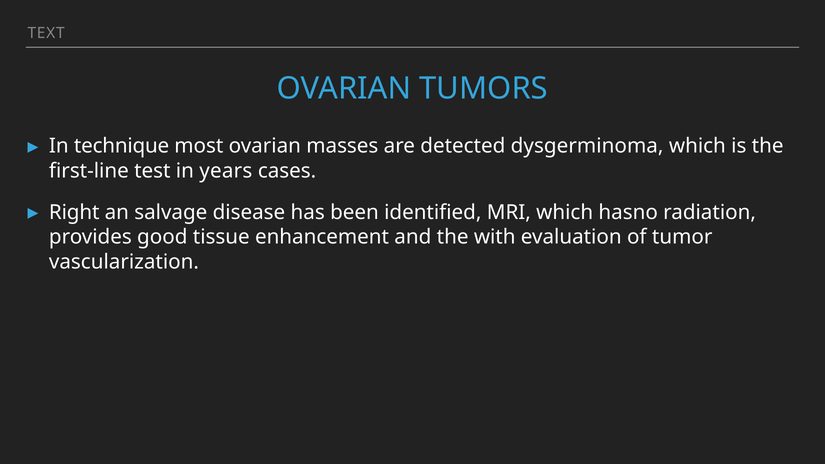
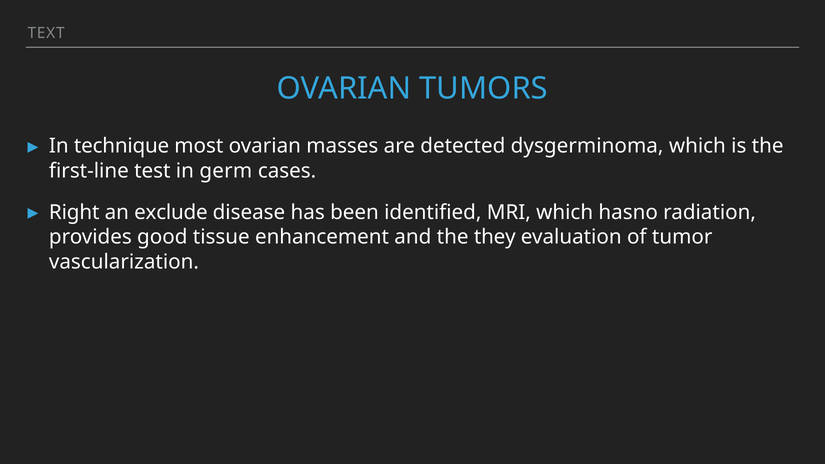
years: years -> germ
salvage: salvage -> exclude
with: with -> they
